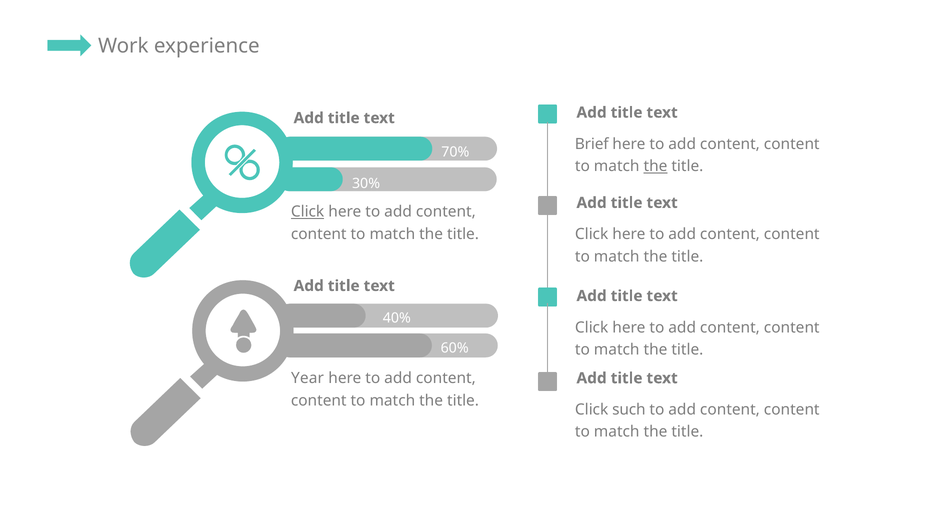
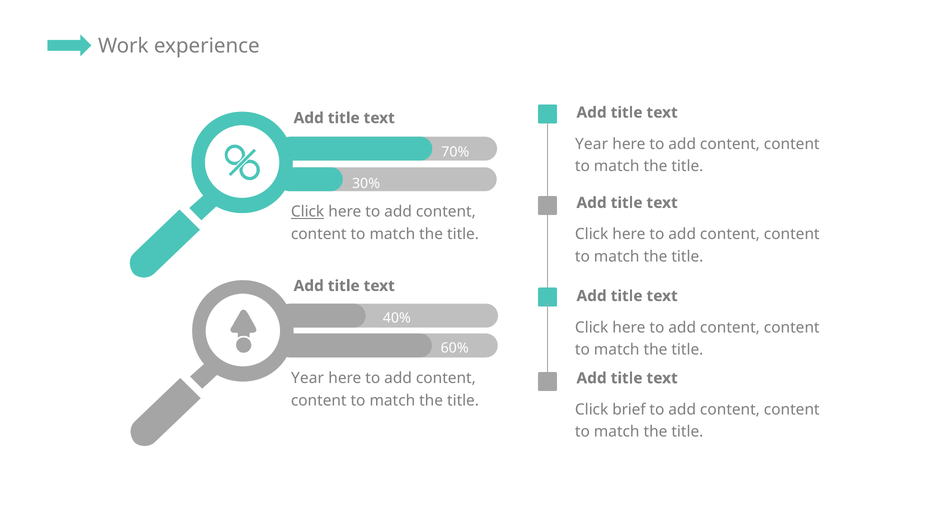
Brief at (592, 144): Brief -> Year
the at (656, 166) underline: present -> none
such: such -> brief
